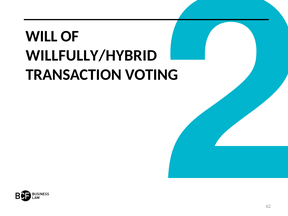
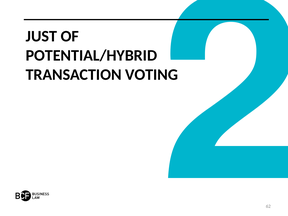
WILL: WILL -> JUST
WILLFULLY/HYBRID: WILLFULLY/HYBRID -> POTENTIAL/HYBRID
